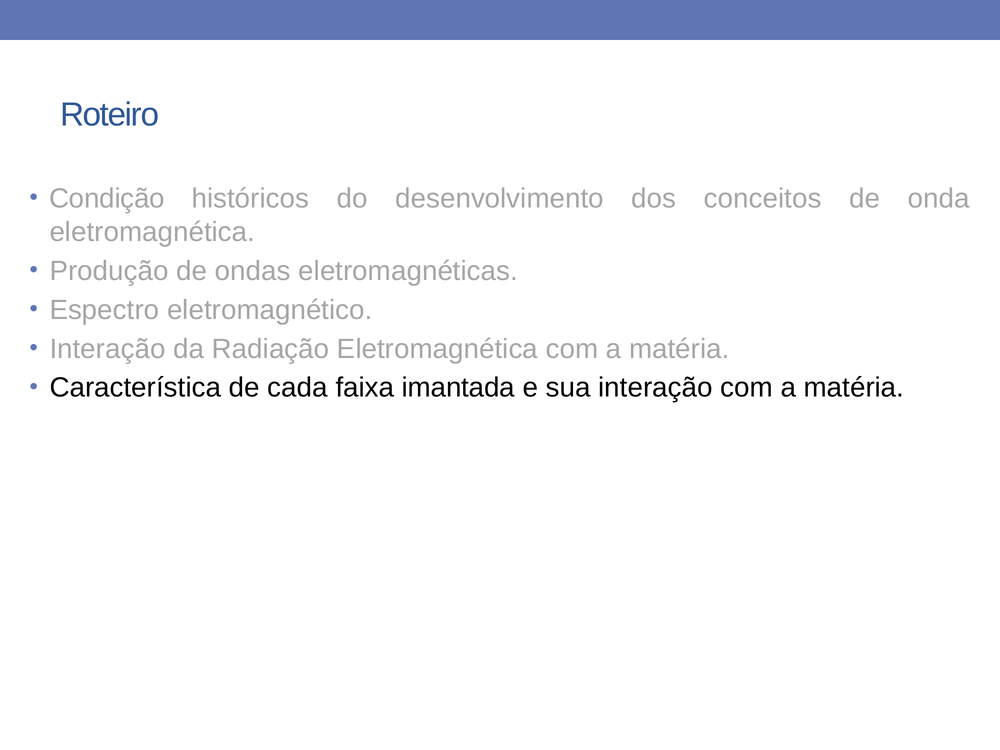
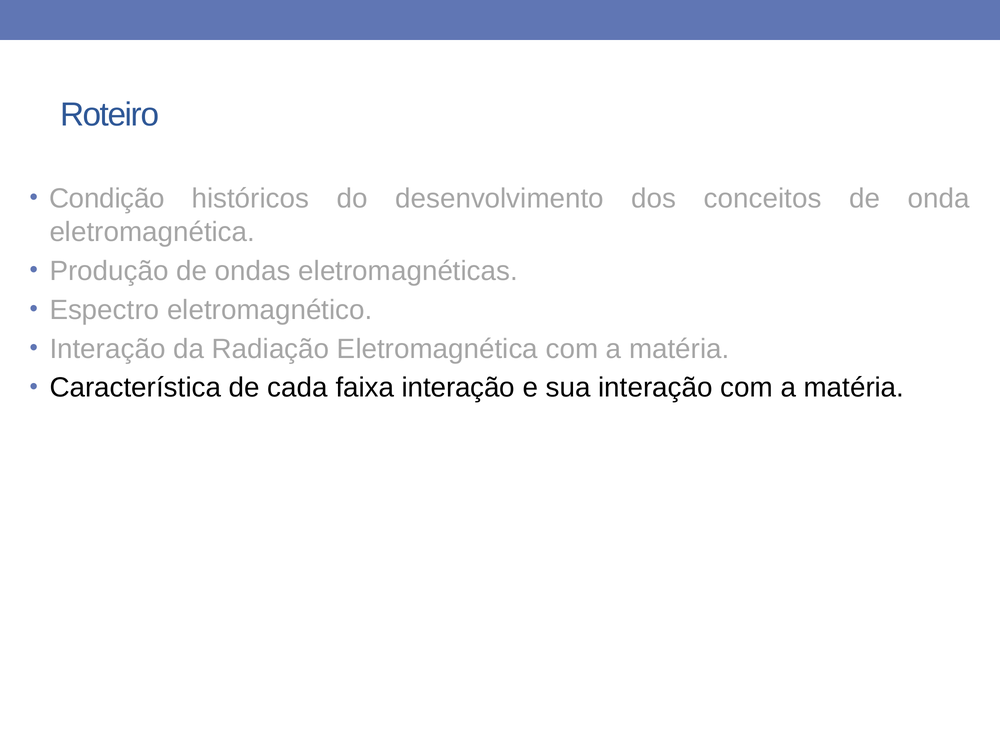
faixa imantada: imantada -> interação
